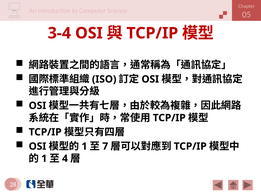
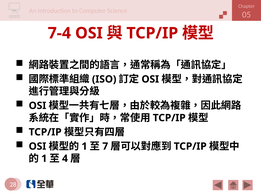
3-4: 3-4 -> 7-4
